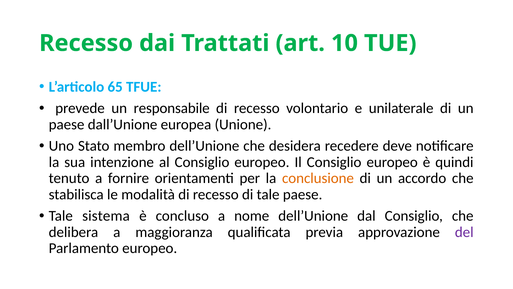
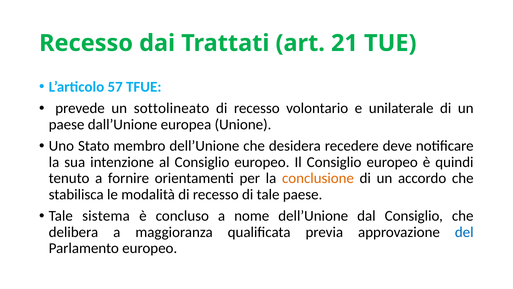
10: 10 -> 21
65: 65 -> 57
responsabile: responsabile -> sottolineato
del colour: purple -> blue
